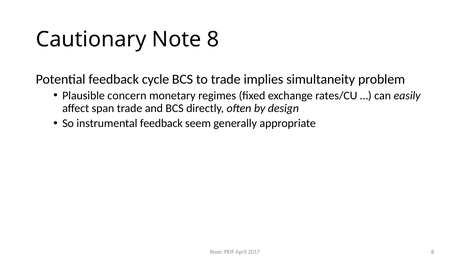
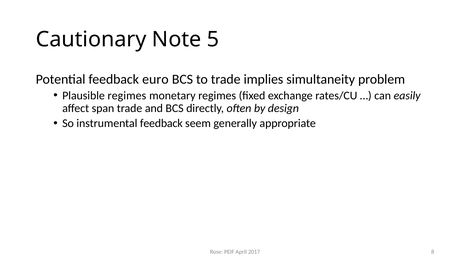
Note 8: 8 -> 5
cycle: cycle -> euro
Plausible concern: concern -> regimes
